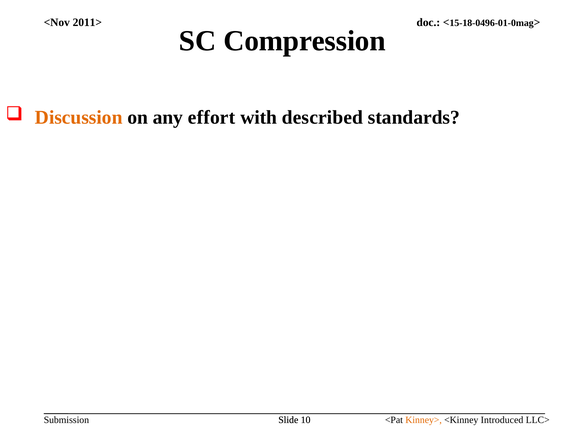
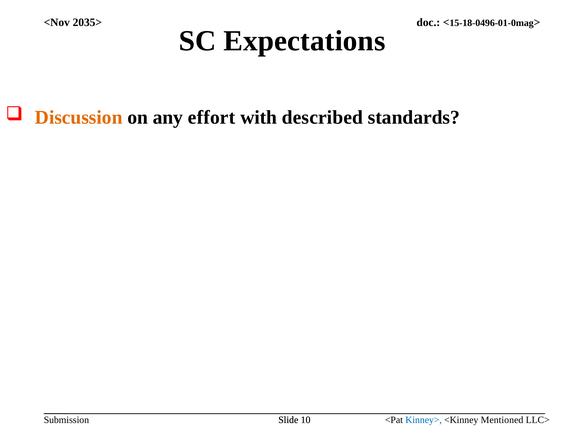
2011>: 2011> -> 2035>
Compression: Compression -> Expectations
Kinney> colour: orange -> blue
Introduced: Introduced -> Mentioned
